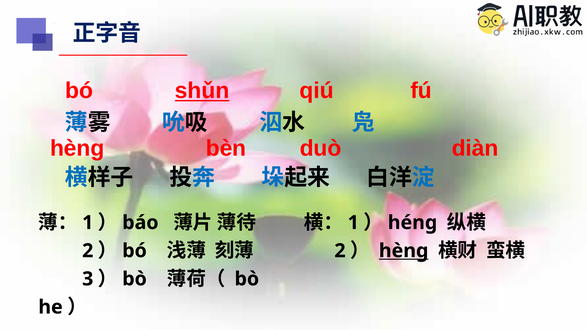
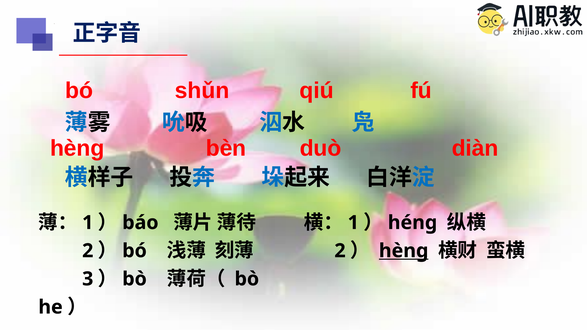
shǔn underline: present -> none
